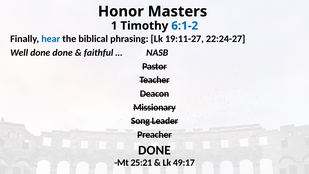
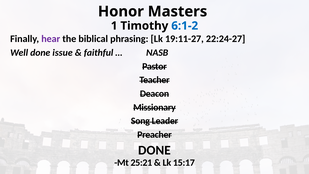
hear colour: blue -> purple
done done: done -> issue
49:17: 49:17 -> 15:17
